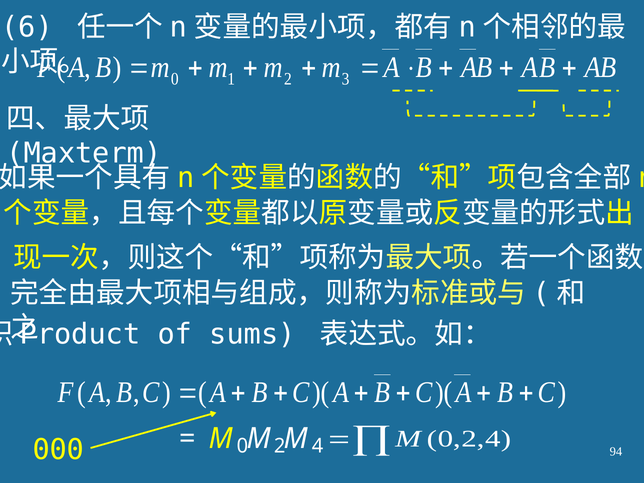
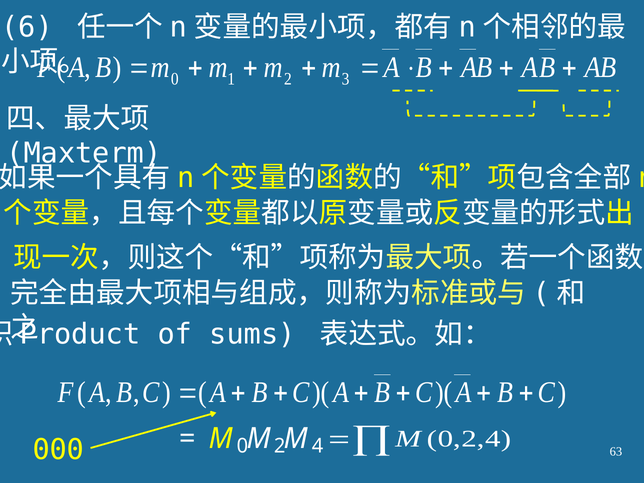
94: 94 -> 63
